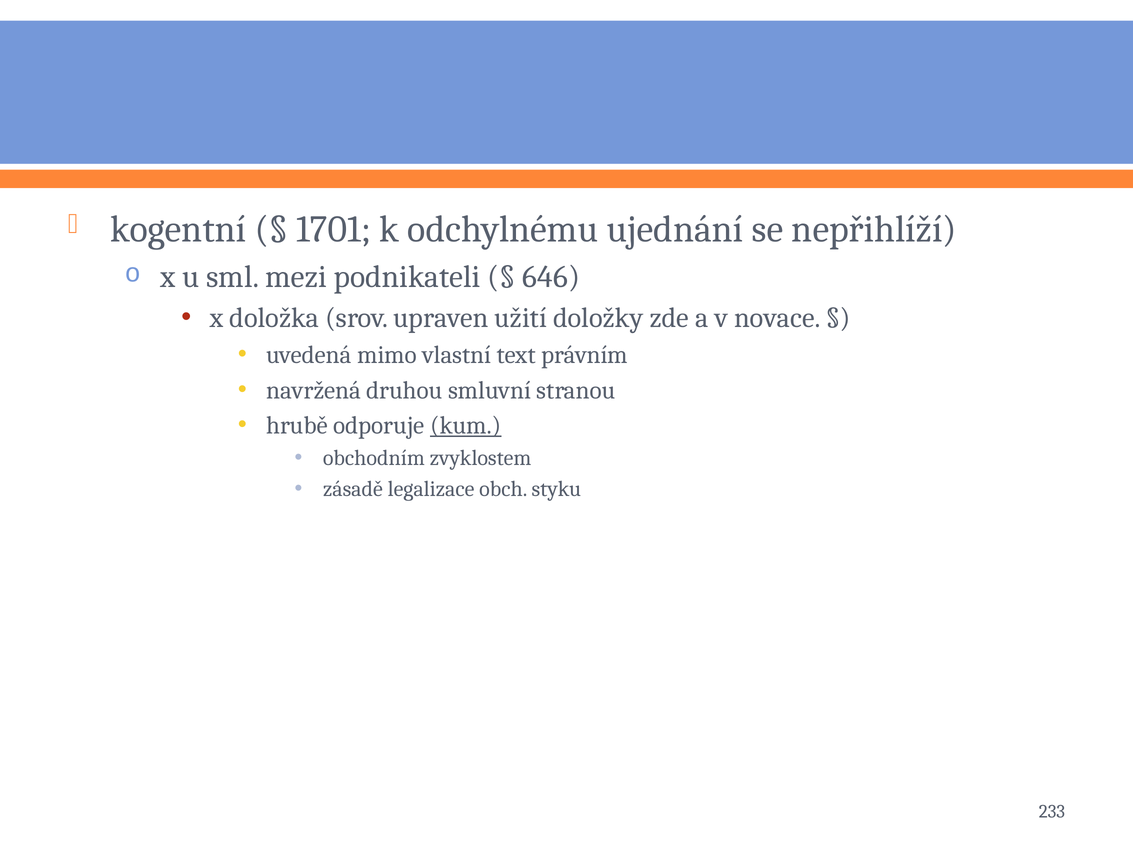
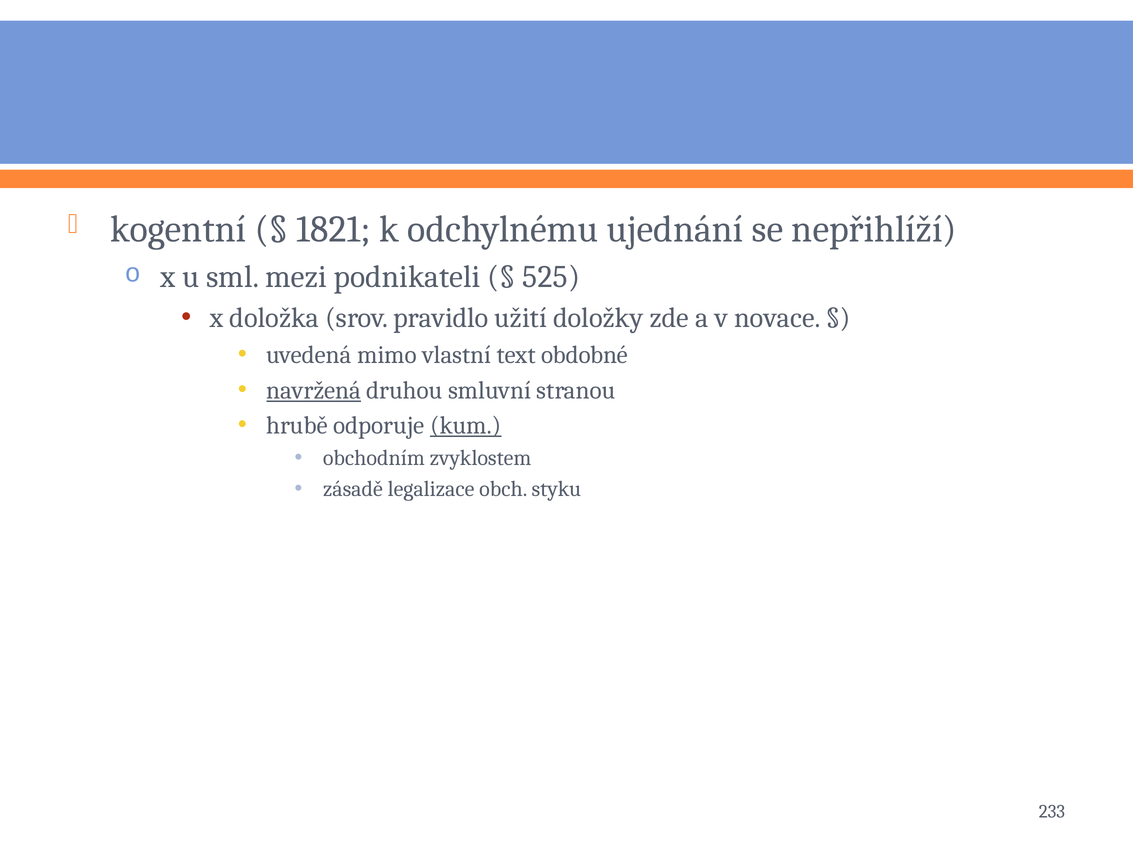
1701: 1701 -> 1821
646: 646 -> 525
upraven: upraven -> pravidlo
právním: právním -> obdobné
navržená underline: none -> present
